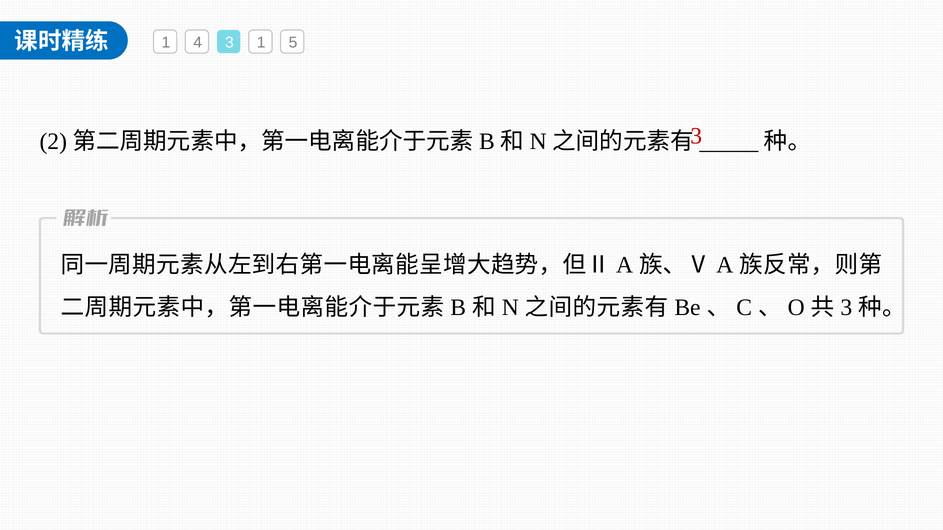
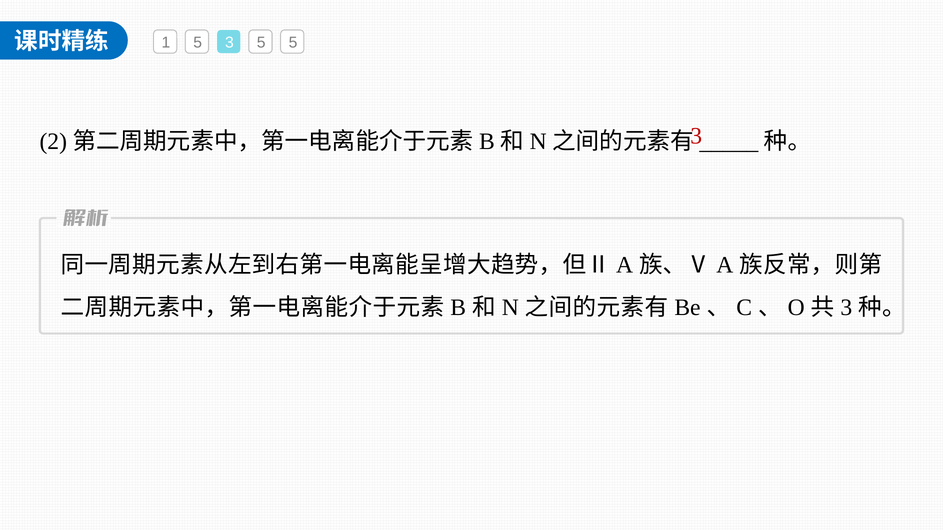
1 4: 4 -> 5
3 1: 1 -> 5
